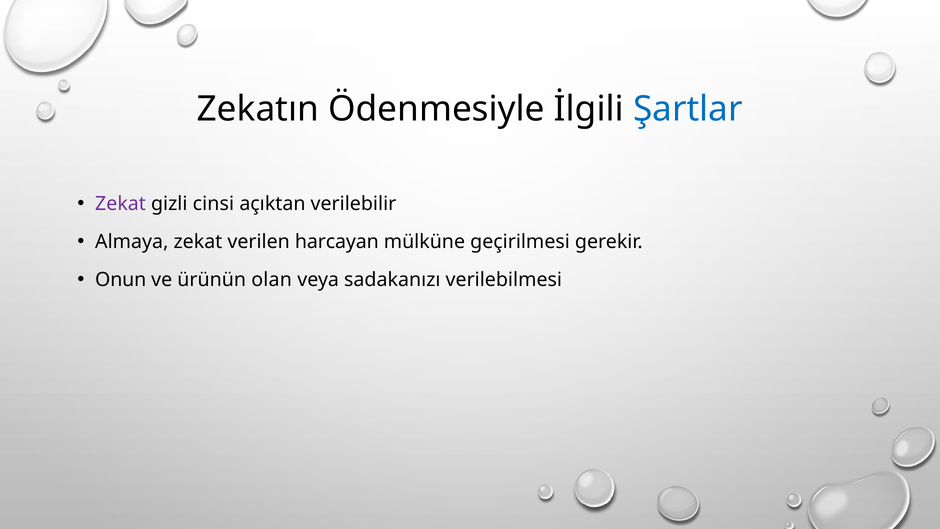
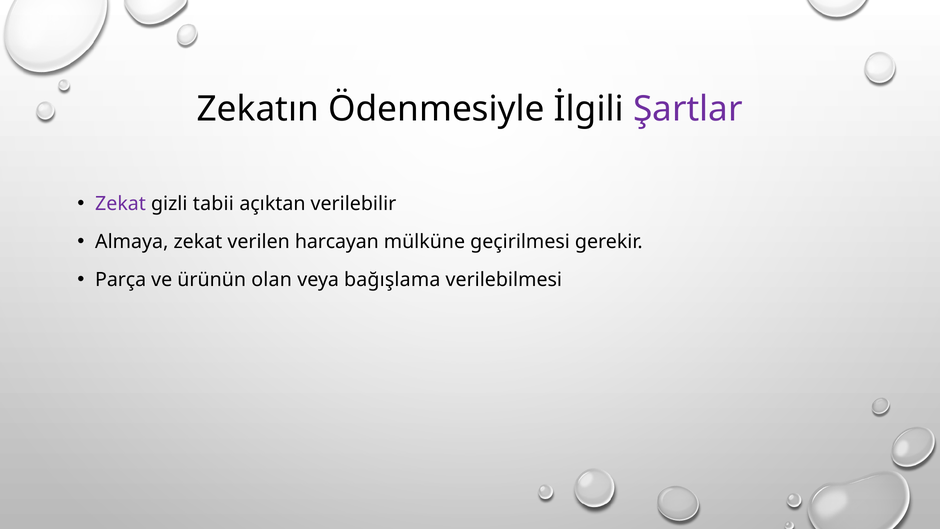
Şartlar colour: blue -> purple
cinsi: cinsi -> tabii
Onun: Onun -> Parça
sadakanızı: sadakanızı -> bağışlama
